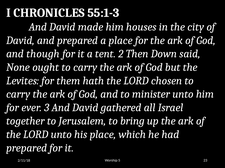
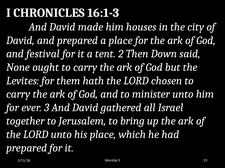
55:1-3: 55:1-3 -> 16:1-3
though: though -> festival
